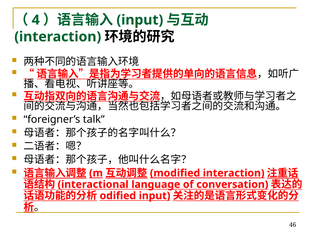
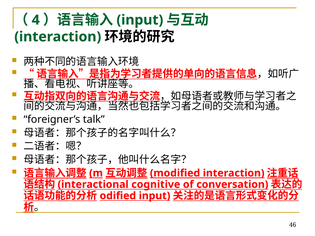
language: language -> cognitive
